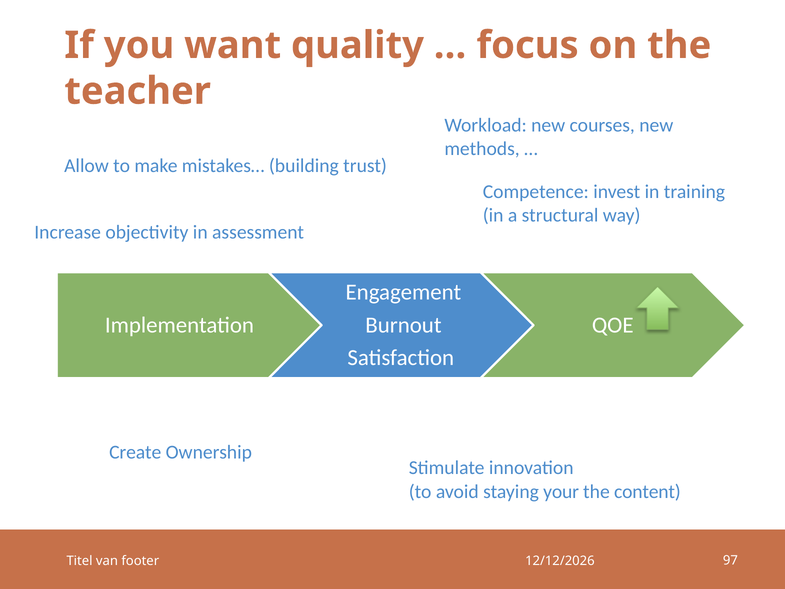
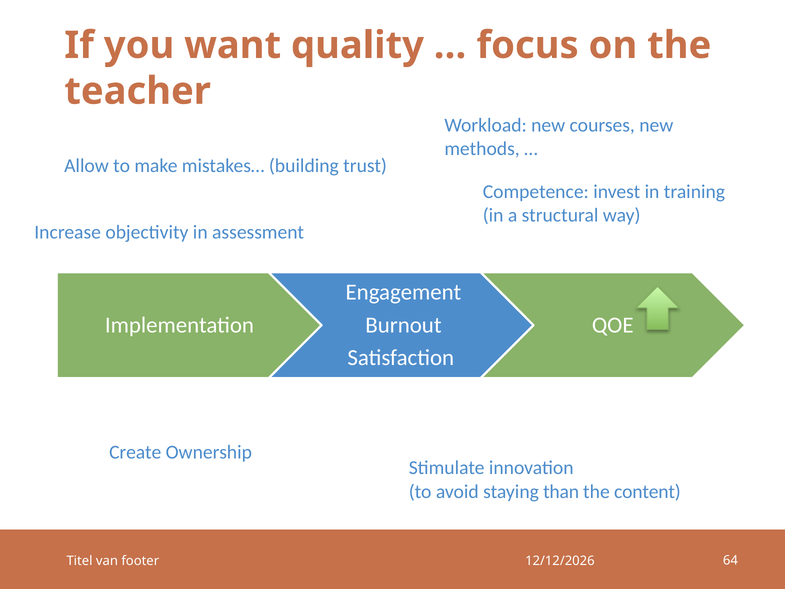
your: your -> than
97: 97 -> 64
